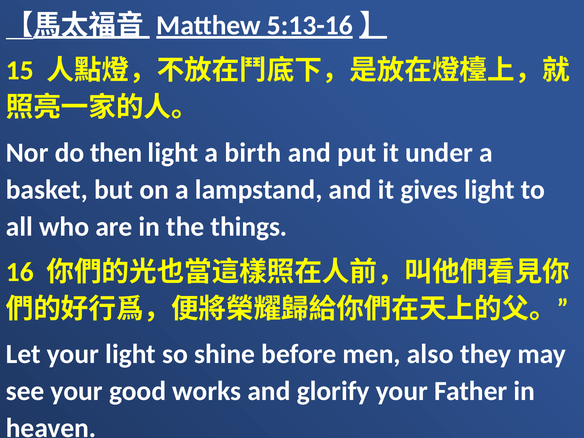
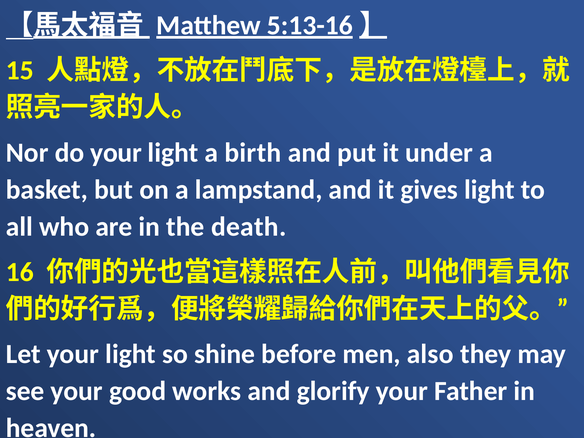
do then: then -> your
things: things -> death
